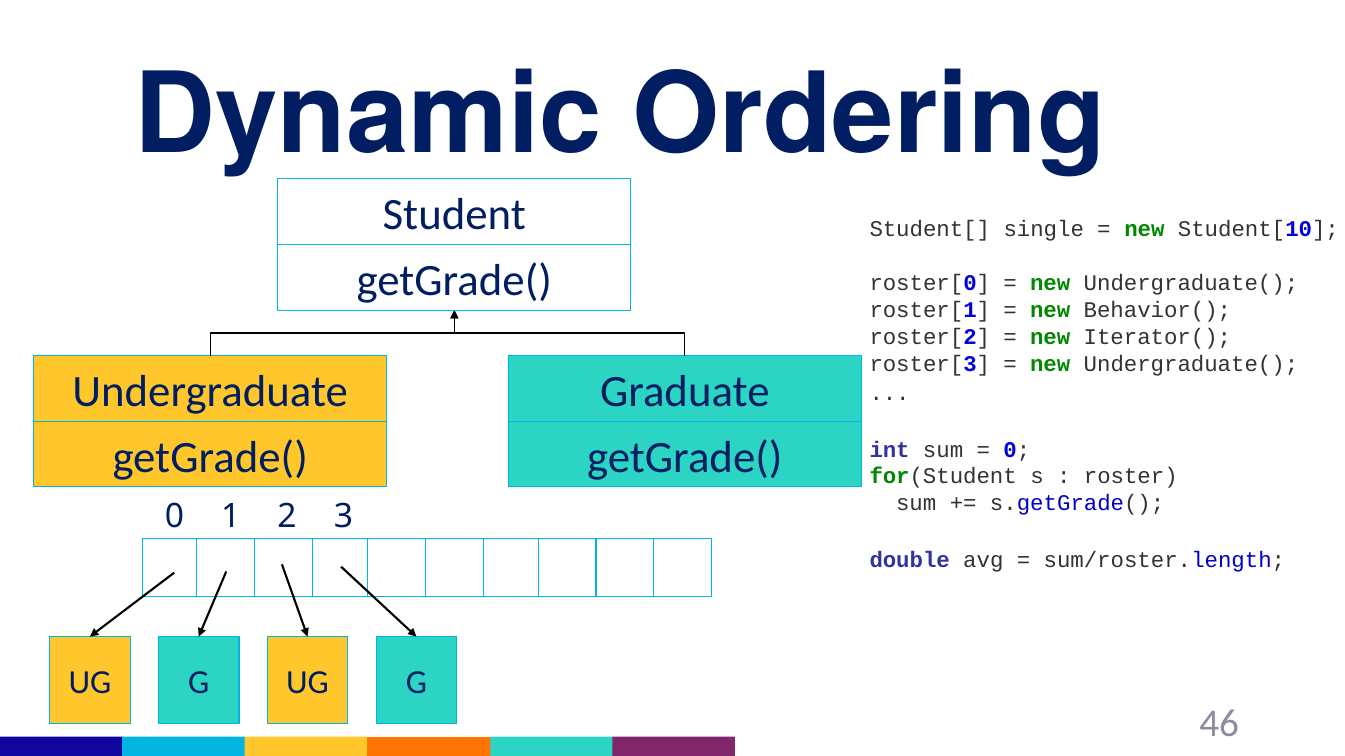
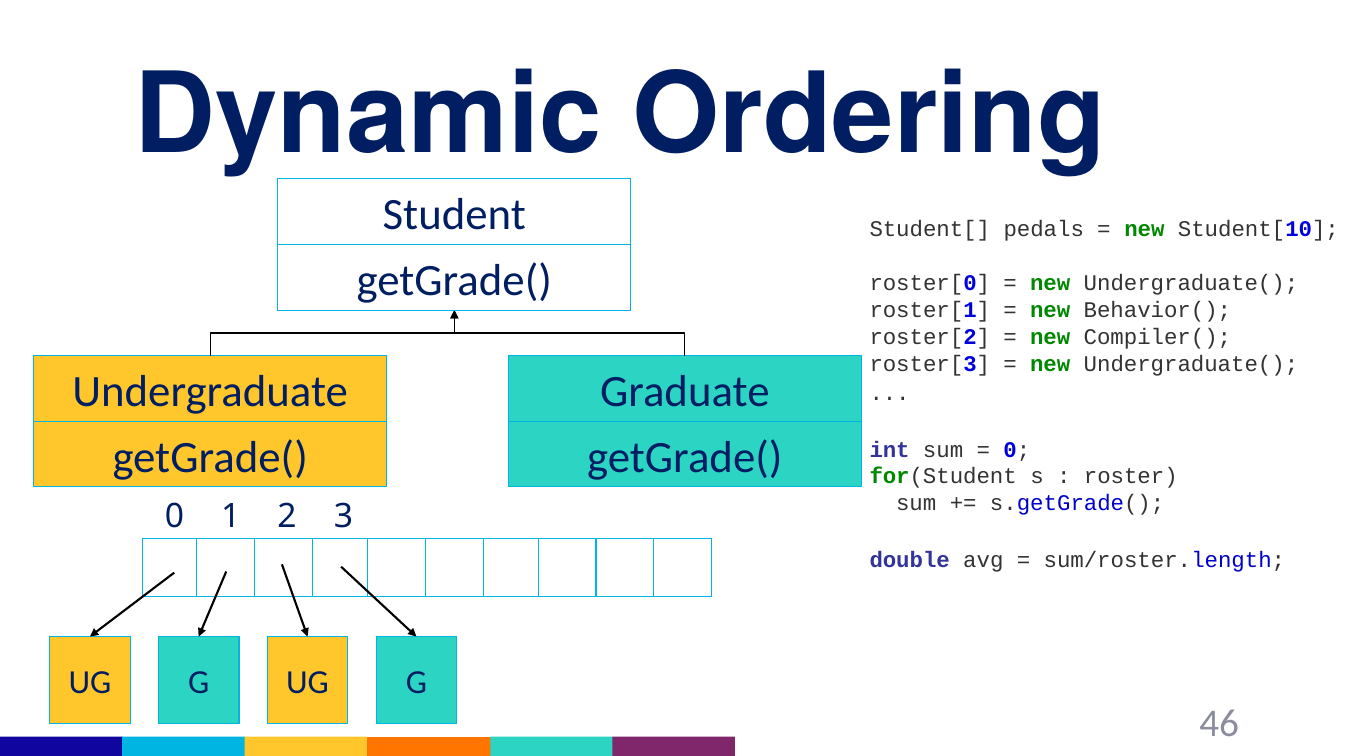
single: single -> pedals
Iterator(: Iterator( -> Compiler(
